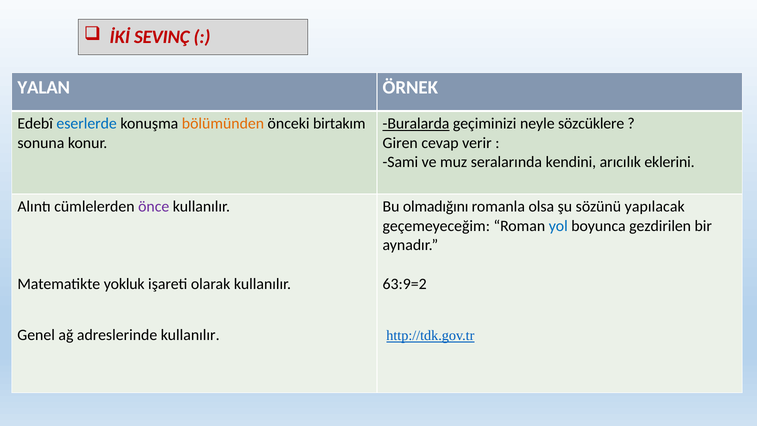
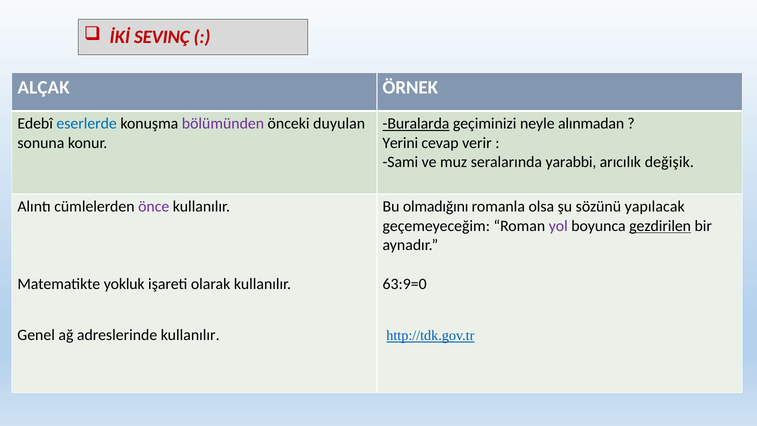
YALAN: YALAN -> ALÇAK
bölümünden colour: orange -> purple
birtakım: birtakım -> duyulan
sözcüklere: sözcüklere -> alınmadan
Giren: Giren -> Yerini
kendini: kendini -> yarabbi
eklerini: eklerini -> değişik
yol colour: blue -> purple
gezdirilen underline: none -> present
63:9=2: 63:9=2 -> 63:9=0
